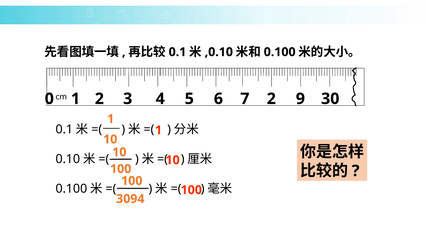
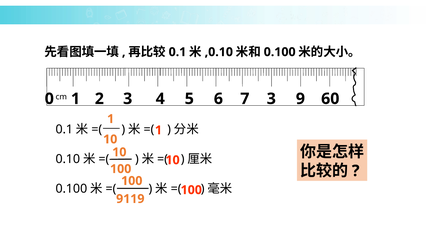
7 2: 2 -> 3
30: 30 -> 60
3094: 3094 -> 9119
